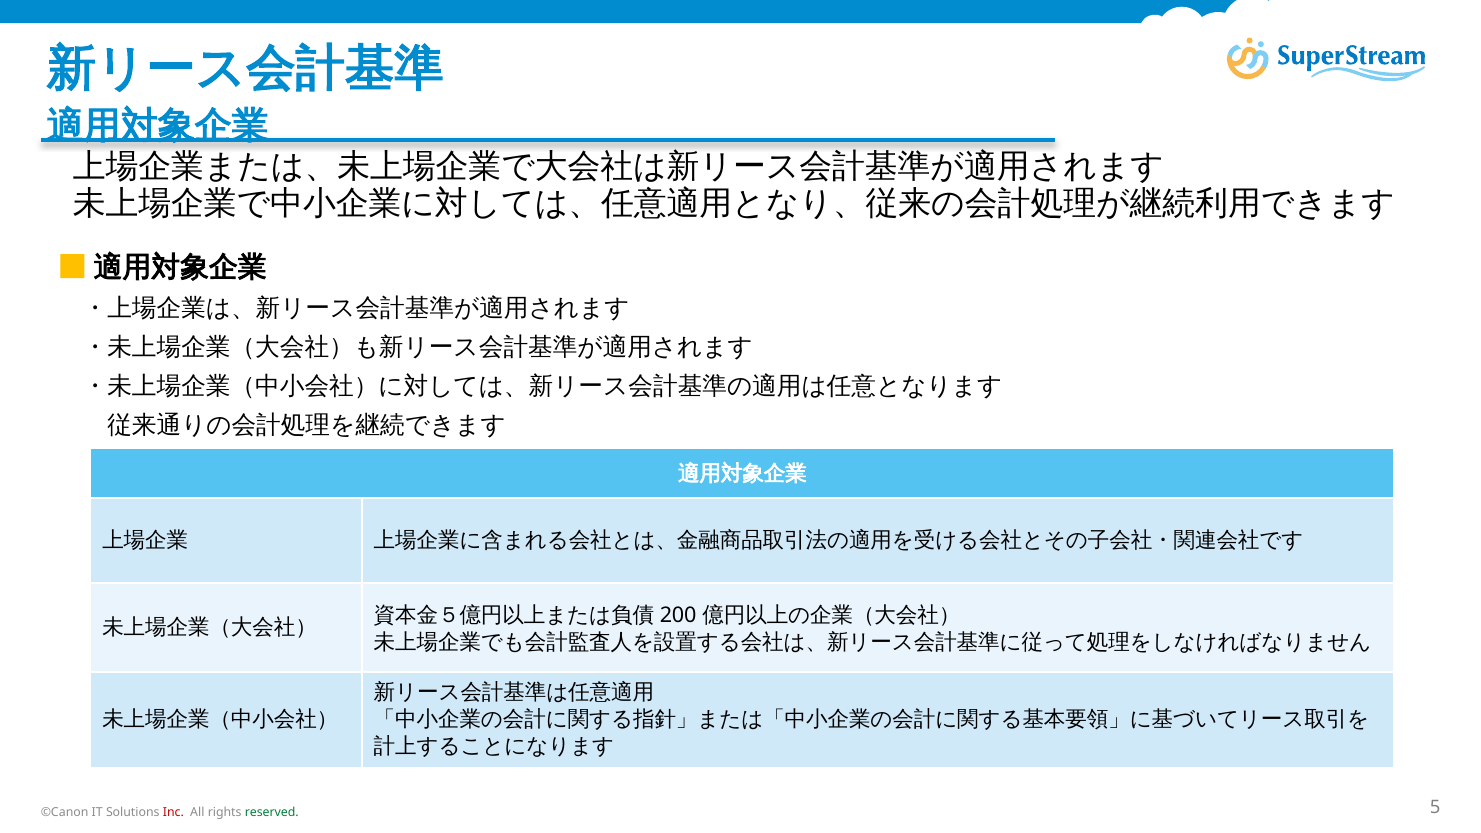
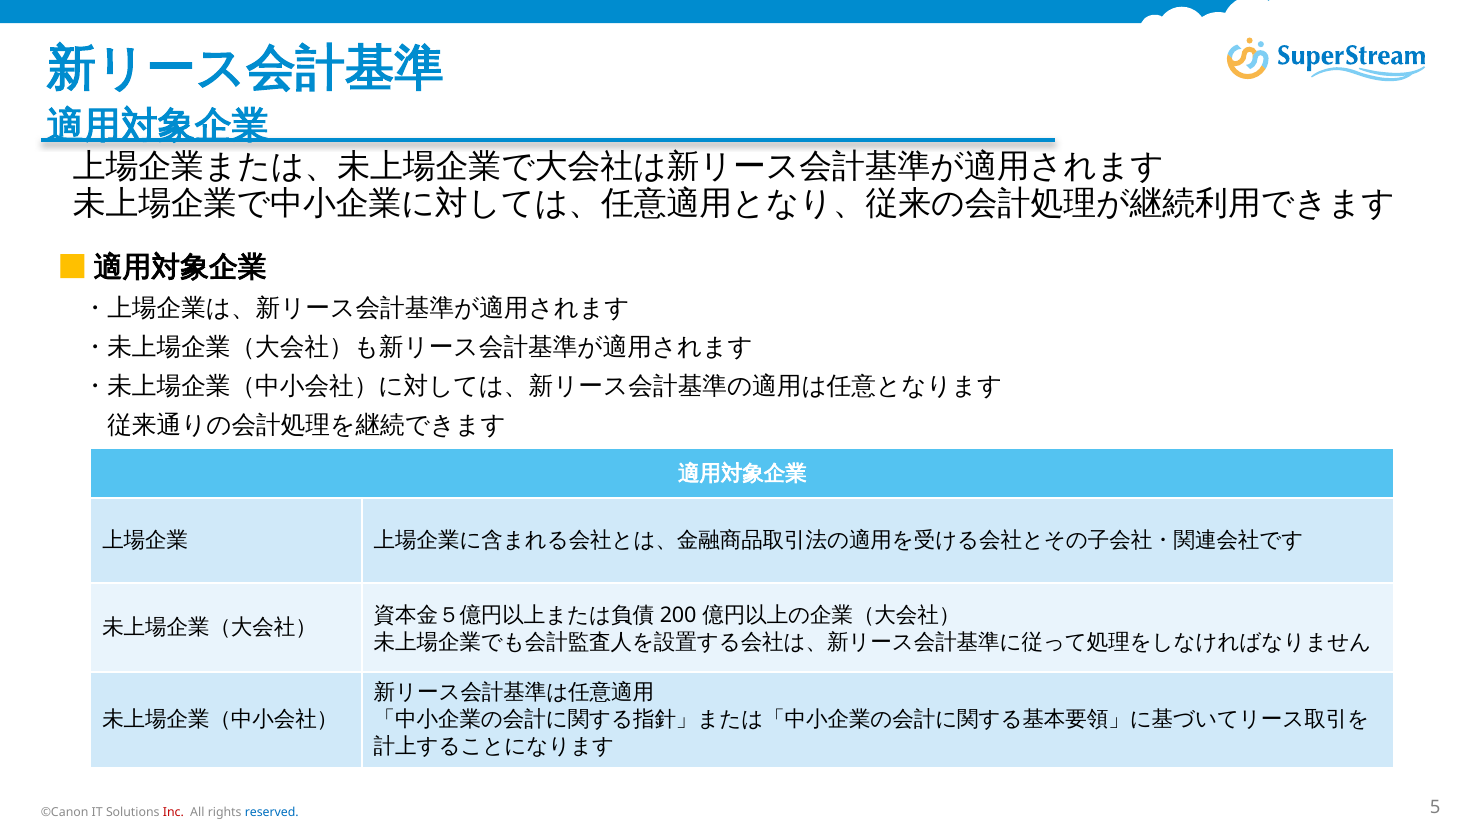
reserved colour: green -> blue
